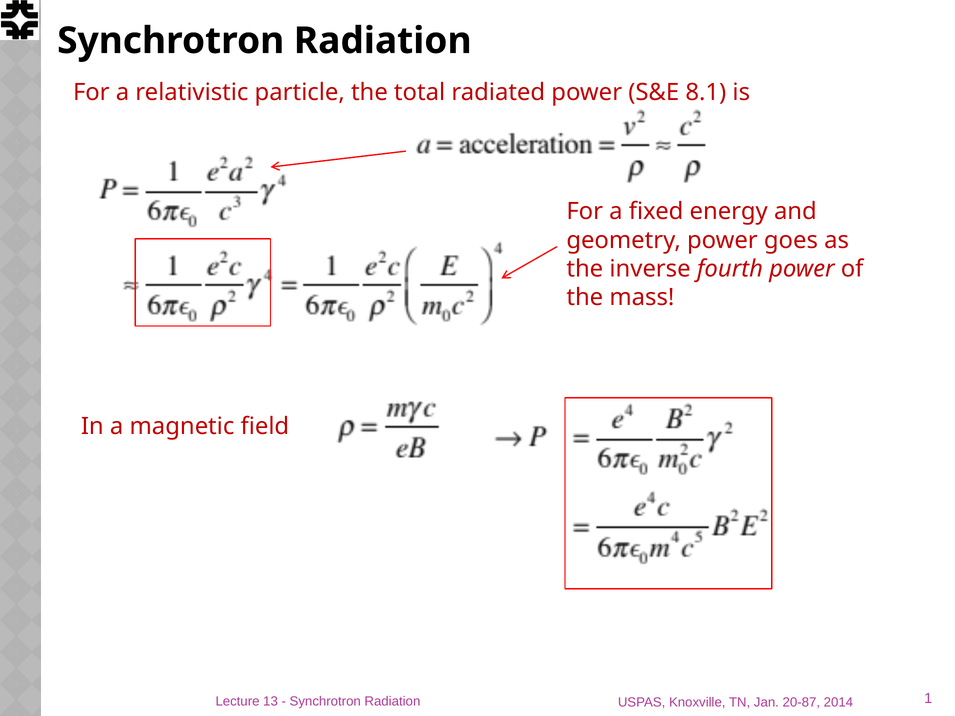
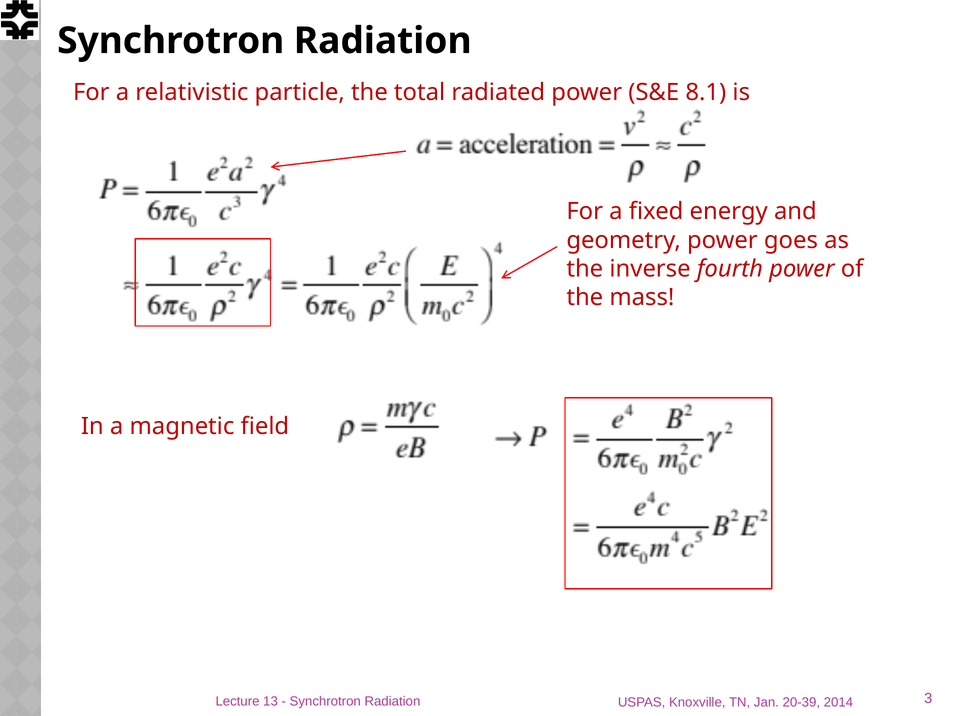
1: 1 -> 3
20-87: 20-87 -> 20-39
